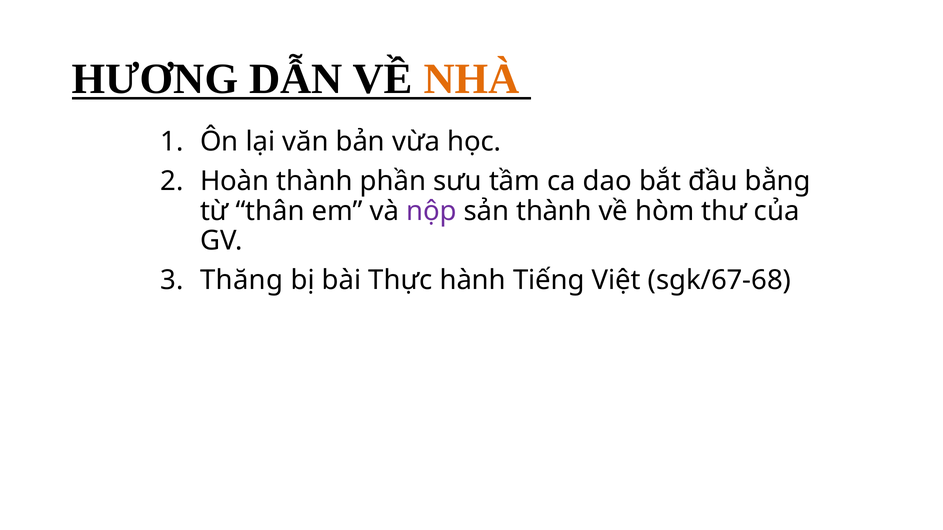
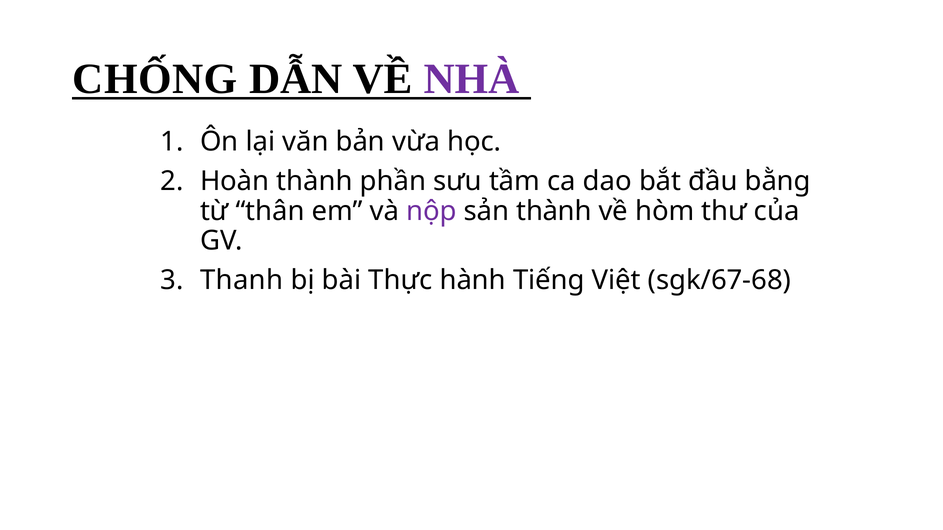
HƯƠNG: HƯƠNG -> CHỐNG
NHÀ colour: orange -> purple
Thăng: Thăng -> Thanh
